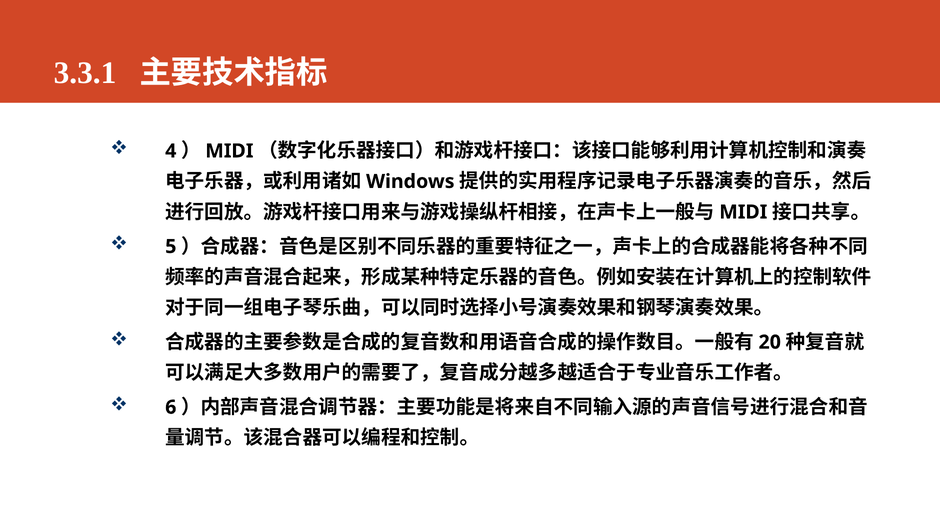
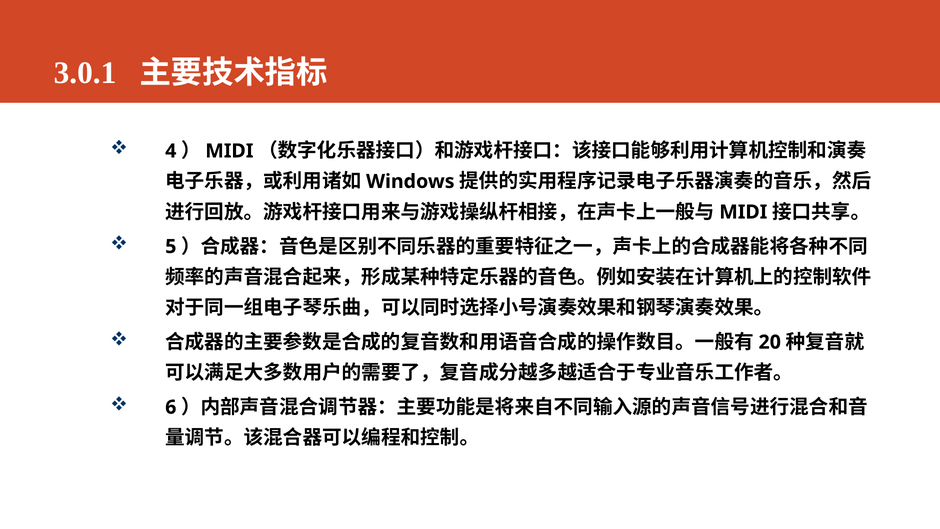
3.3.1: 3.3.1 -> 3.0.1
